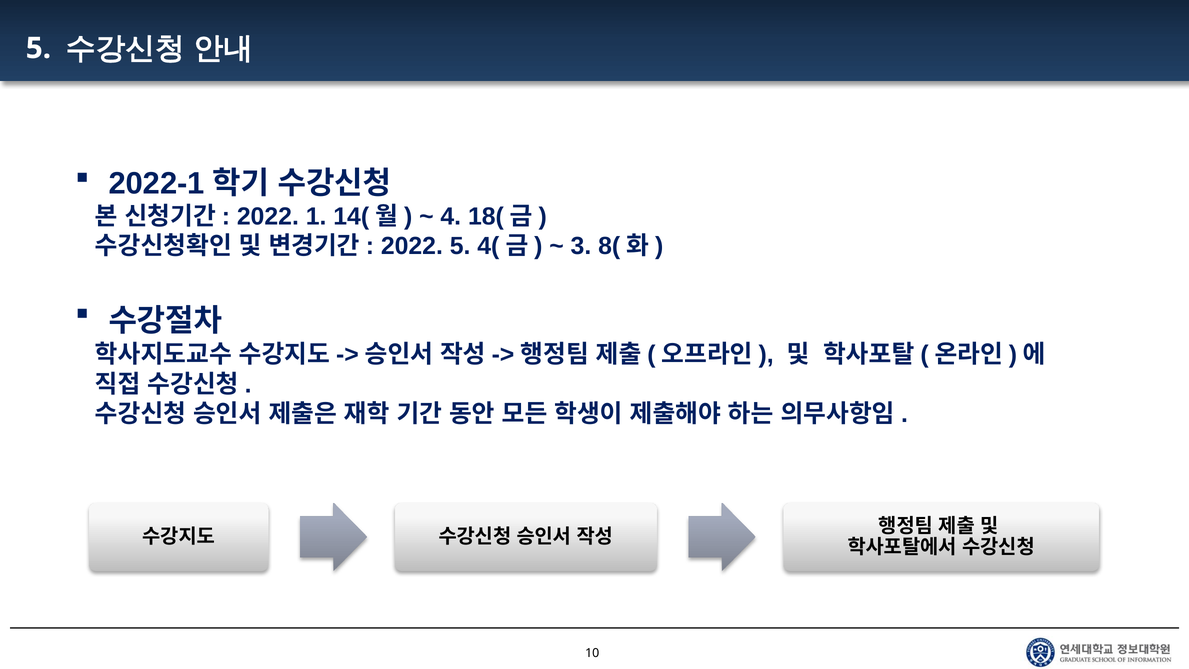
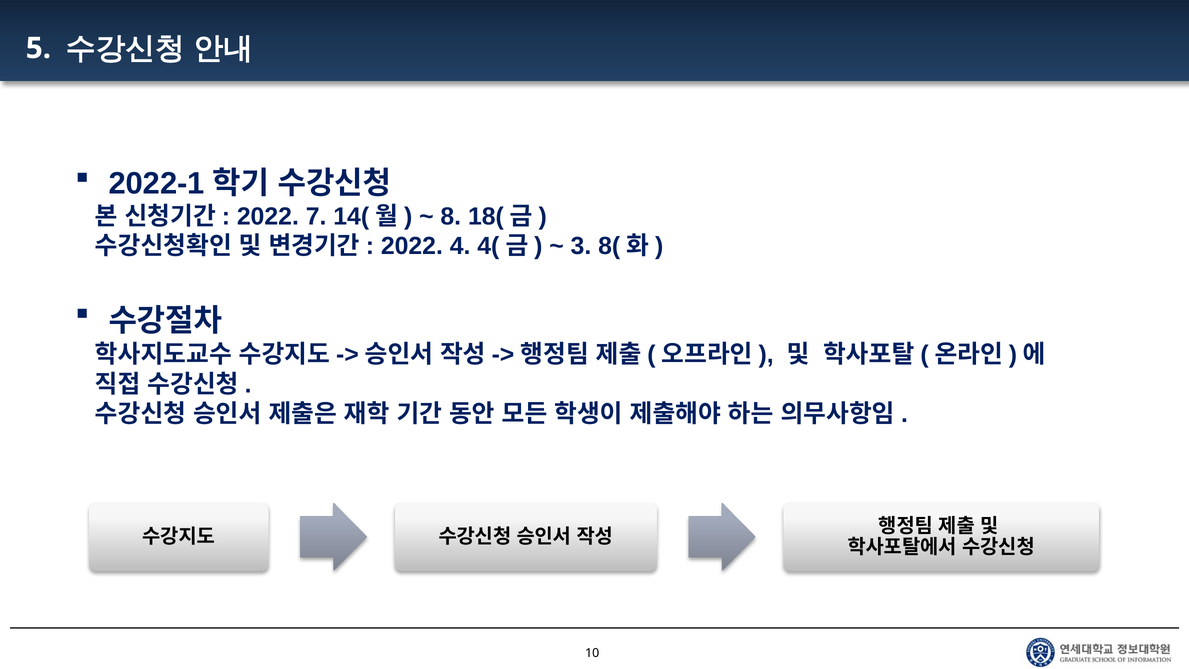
1: 1 -> 7
4: 4 -> 8
2022 5: 5 -> 4
